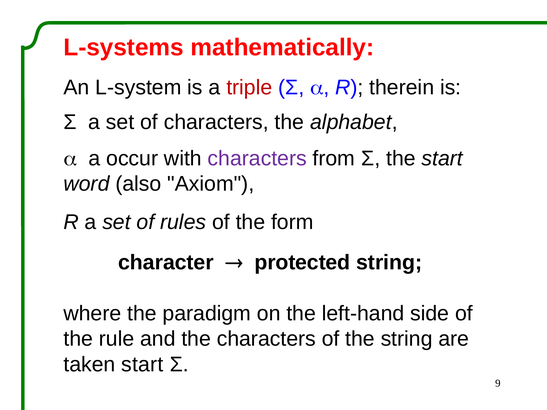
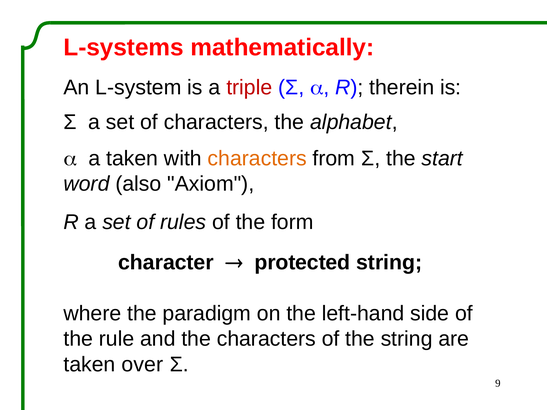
a occur: occur -> taken
characters at (257, 159) colour: purple -> orange
taken start: start -> over
